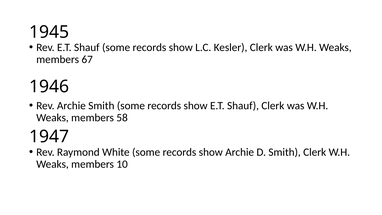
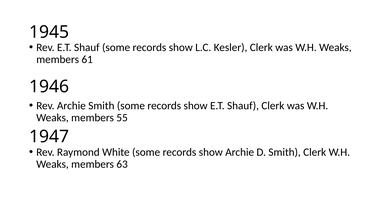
67: 67 -> 61
58: 58 -> 55
10: 10 -> 63
